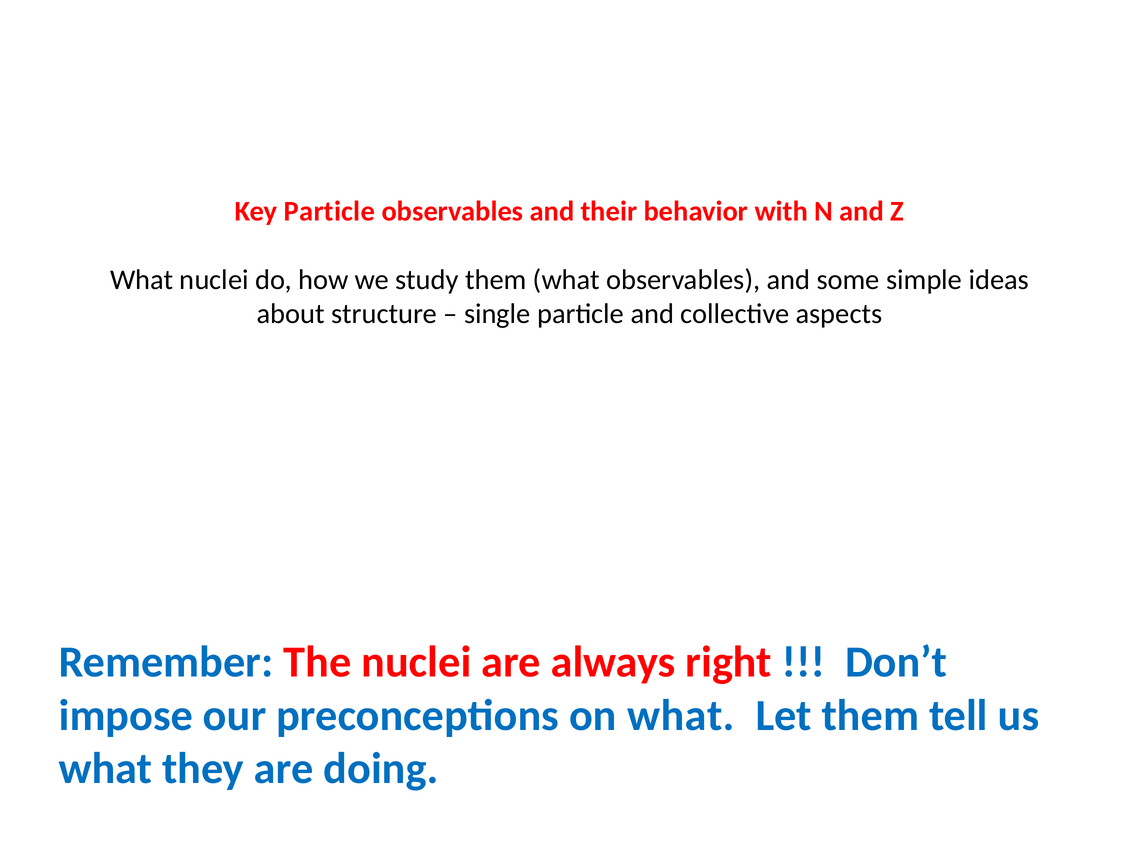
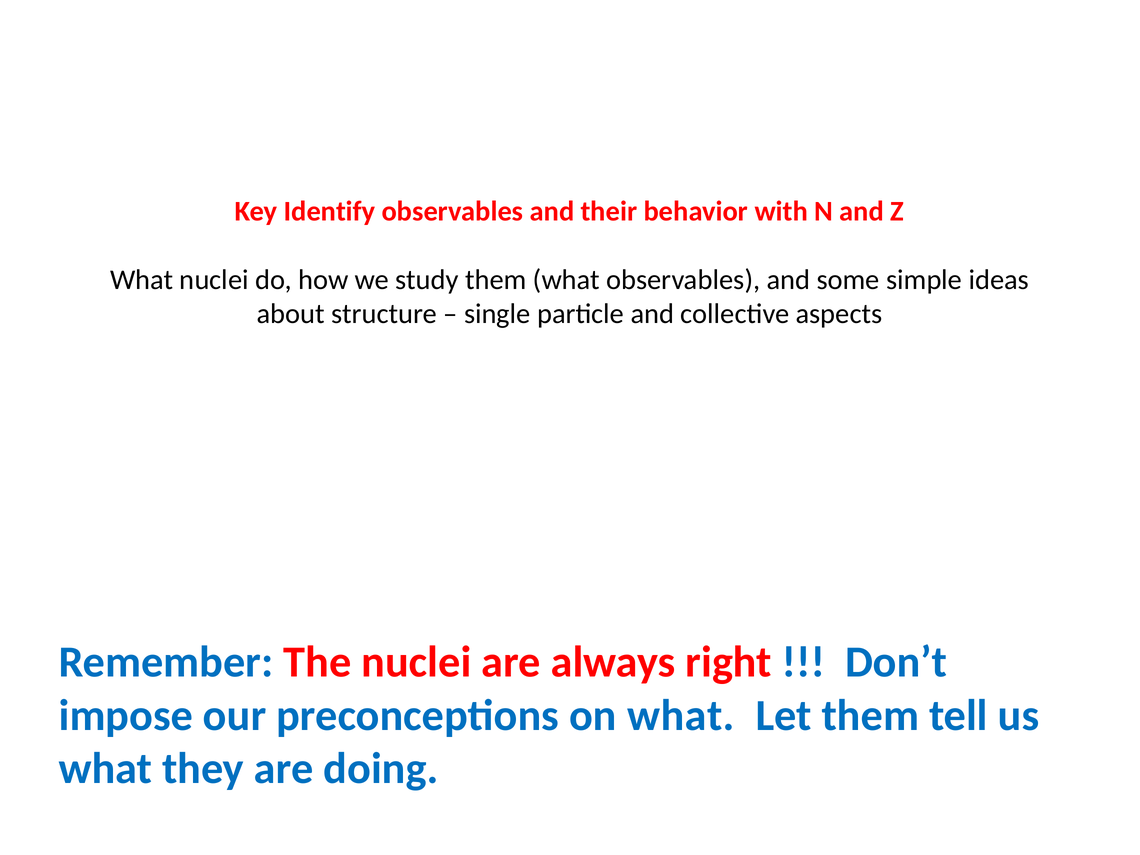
Key Particle: Particle -> Identify
